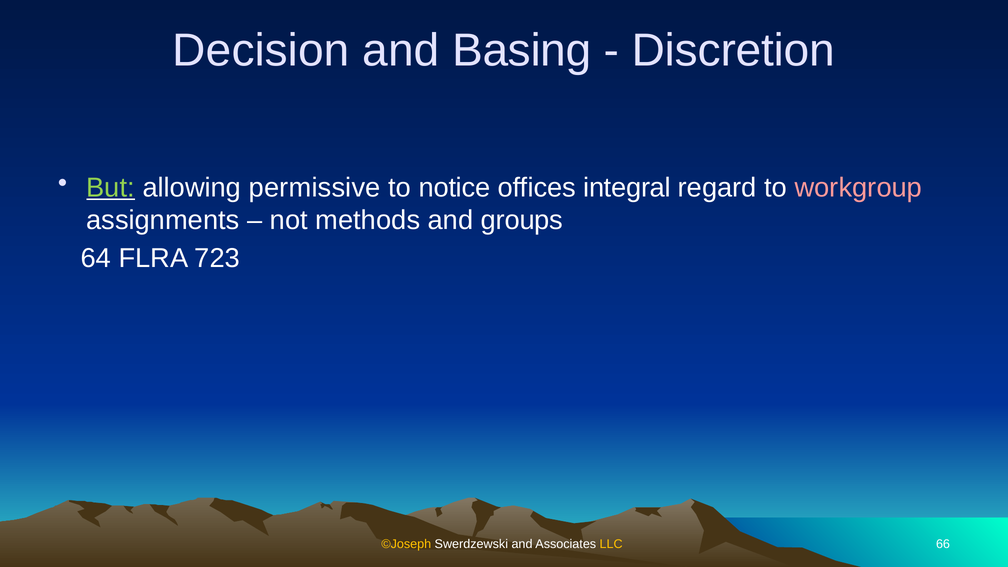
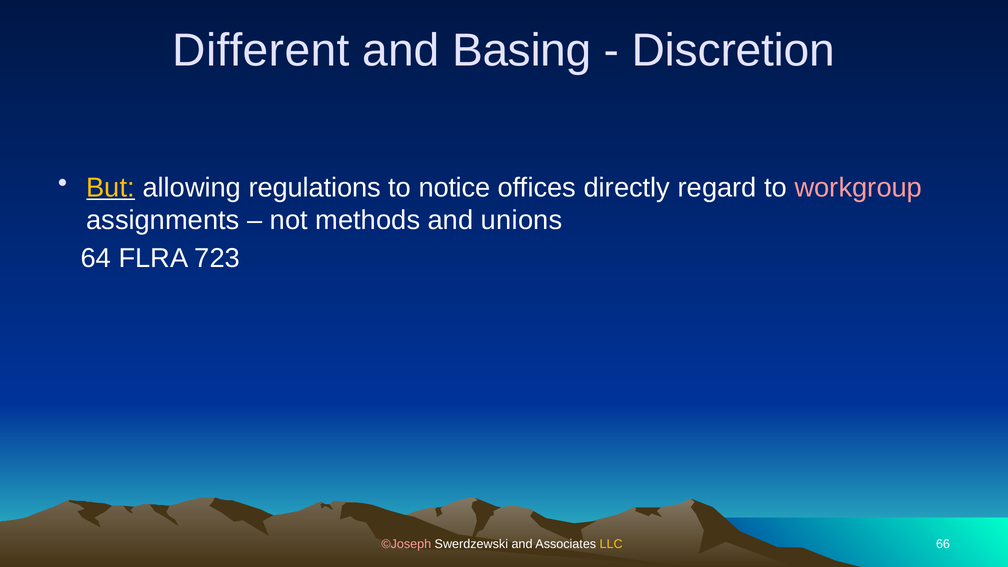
Decision: Decision -> Different
But colour: light green -> yellow
permissive: permissive -> regulations
integral: integral -> directly
groups: groups -> unions
©Joseph colour: yellow -> pink
